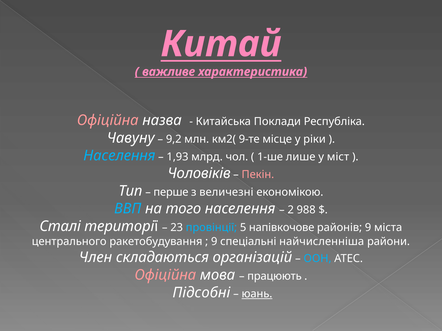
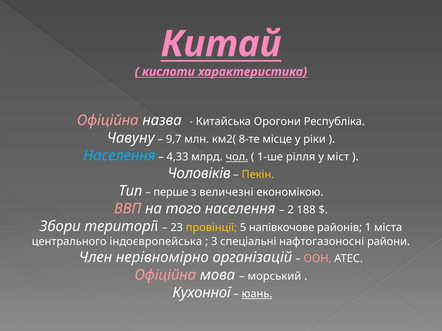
важливе: важливе -> кислоти
Поклади: Поклади -> Орогони
9,2: 9,2 -> 9,7
9-те: 9-те -> 8-те
1,93: 1,93 -> 4,33
чол underline: none -> present
лише: лише -> рілля
Пекін colour: pink -> yellow
ВВП colour: light blue -> pink
988: 988 -> 188
Сталі: Сталі -> Збори
провінції colour: light blue -> yellow
районів 9: 9 -> 1
ракетобудування: ракетобудування -> індоєвропейська
9 at (214, 242): 9 -> 3
найчисленніша: найчисленніша -> нафтогазоносні
складаються: складаються -> нерівномірно
ООН colour: light blue -> pink
працюють: працюють -> морський
Підсобні: Підсобні -> Кухонної
